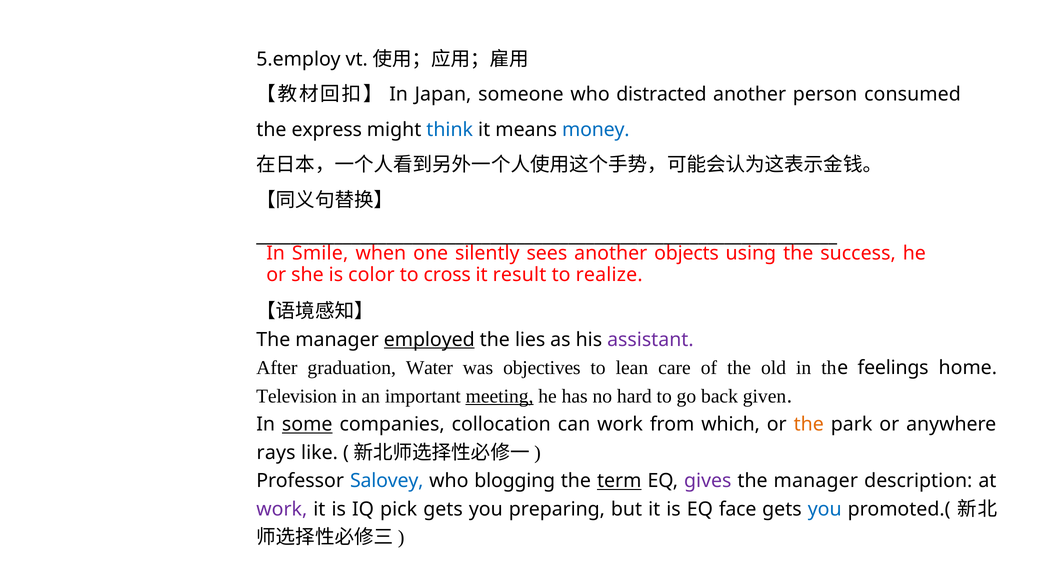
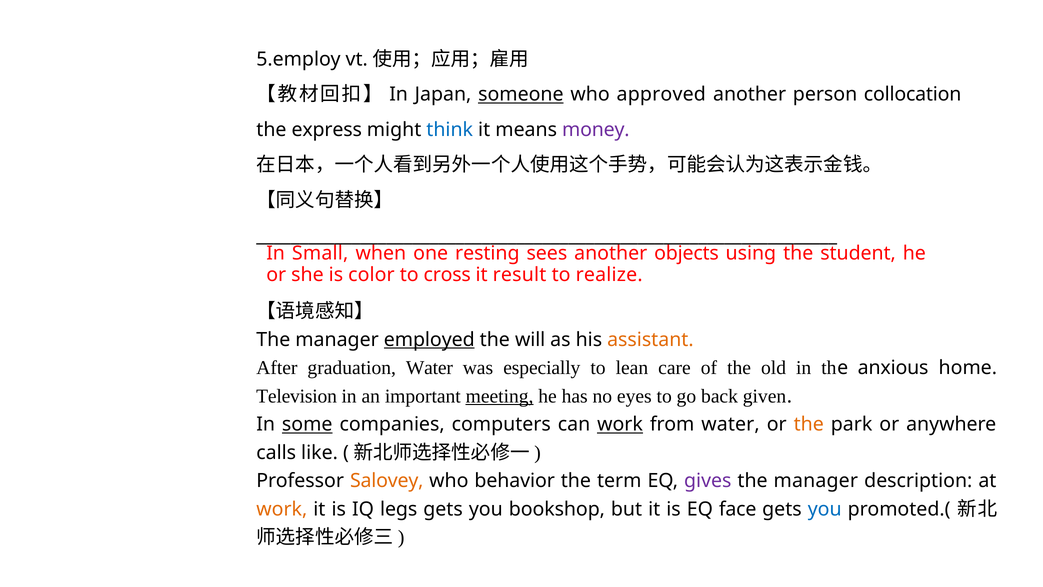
someone underline: none -> present
distracted: distracted -> approved
consumed: consumed -> collocation
money colour: blue -> purple
Smile: Smile -> Small
silently: silently -> resting
success: success -> student
lies: lies -> will
assistant colour: purple -> orange
objectives: objectives -> especially
feelings: feelings -> anxious
hard: hard -> eyes
collocation: collocation -> computers
work at (620, 424) underline: none -> present
from which: which -> water
rays: rays -> calls
Salovey colour: blue -> orange
blogging: blogging -> behavior
term underline: present -> none
work at (282, 509) colour: purple -> orange
pick: pick -> legs
preparing: preparing -> bookshop
